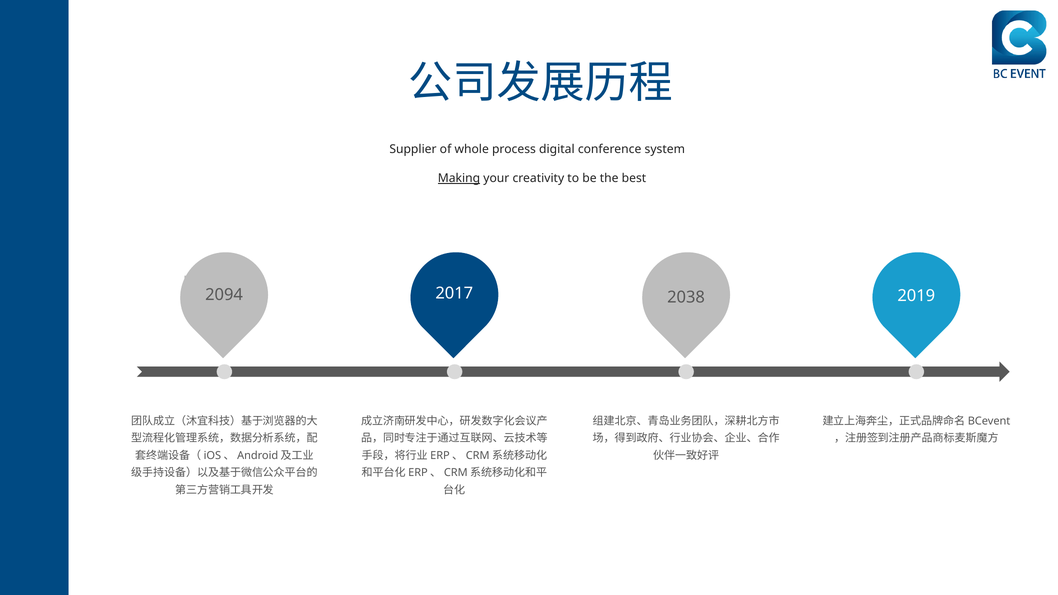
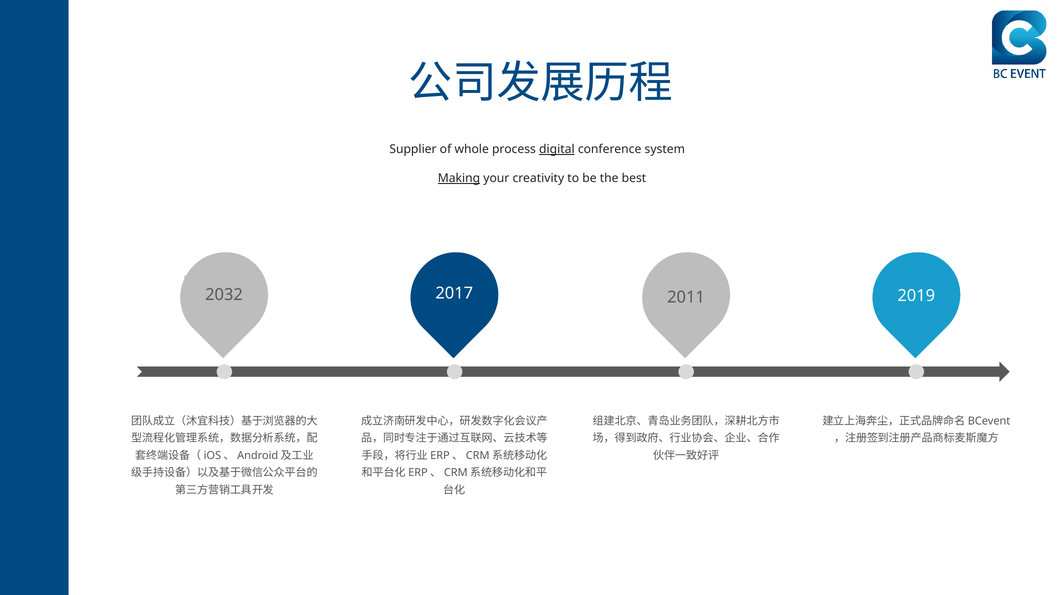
digital underline: none -> present
2094: 2094 -> 2032
2038: 2038 -> 2011
